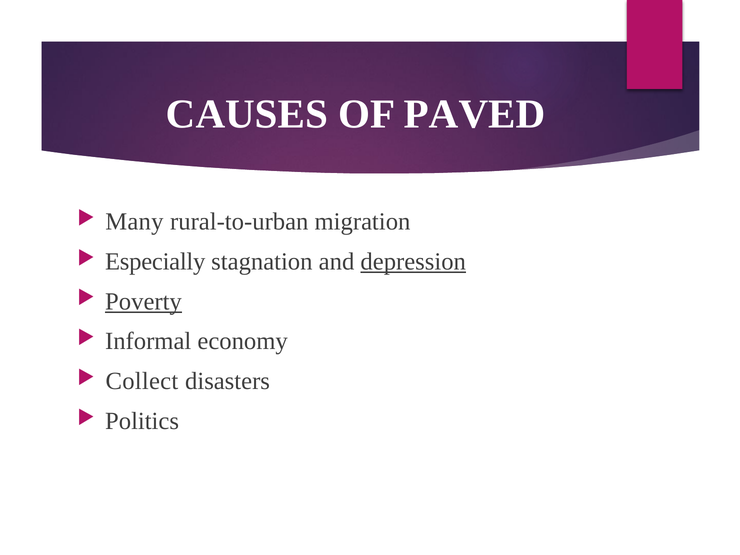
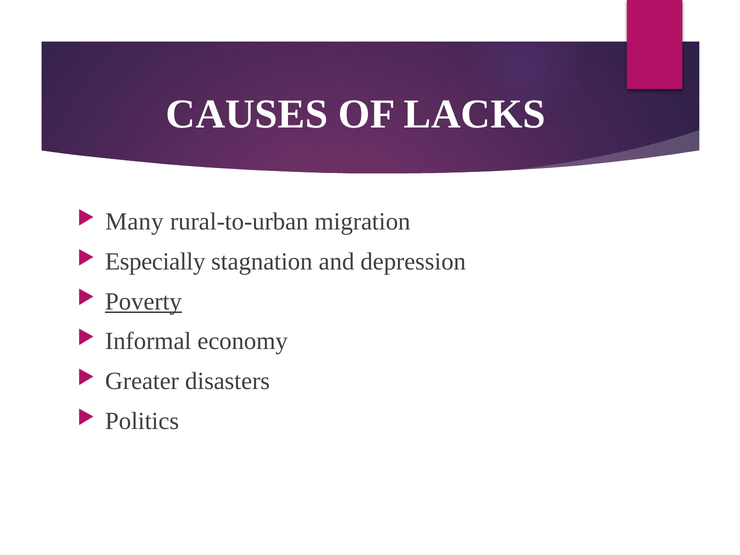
PAVED: PAVED -> LACKS
depression underline: present -> none
Collect: Collect -> Greater
